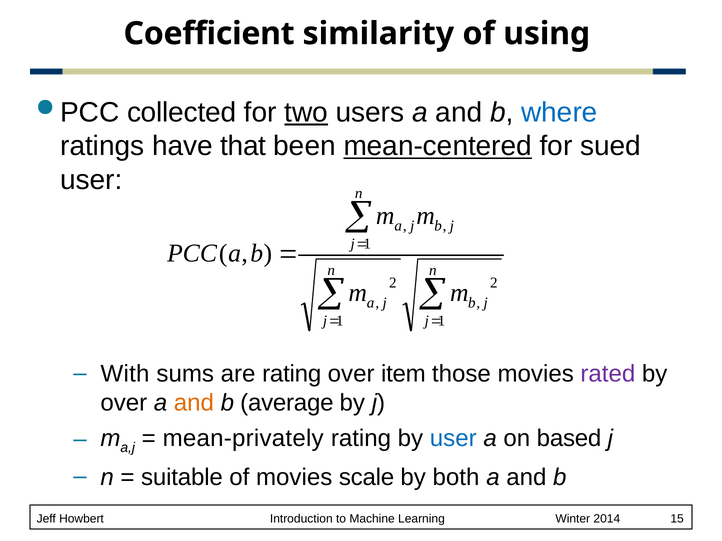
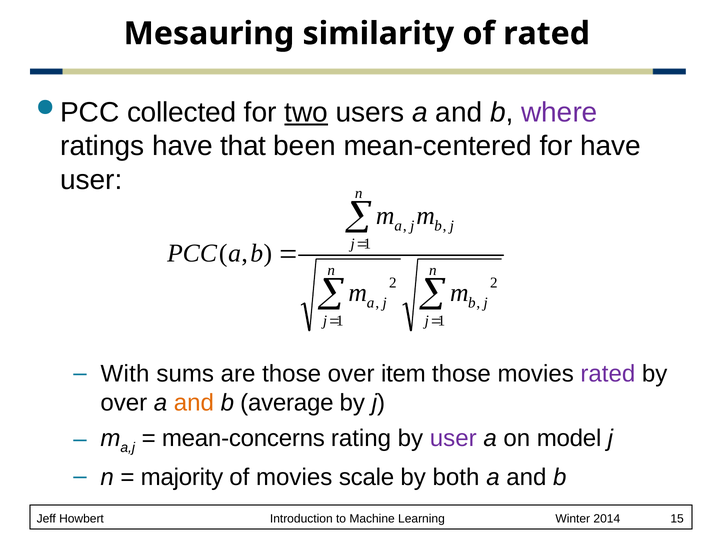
Coefficient: Coefficient -> Mesauring
of using: using -> rated
where colour: blue -> purple
mean-centered underline: present -> none
for sued: sued -> have
are rating: rating -> those
mean-privately: mean-privately -> mean-concerns
user at (453, 439) colour: blue -> purple
based: based -> model
suitable: suitable -> majority
